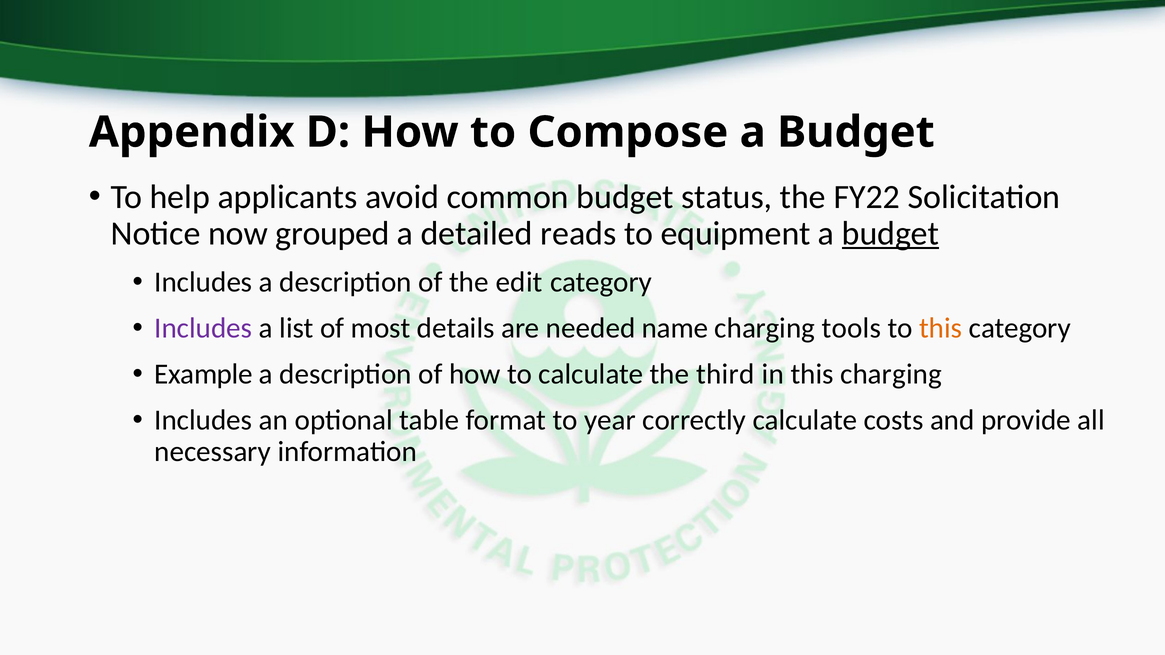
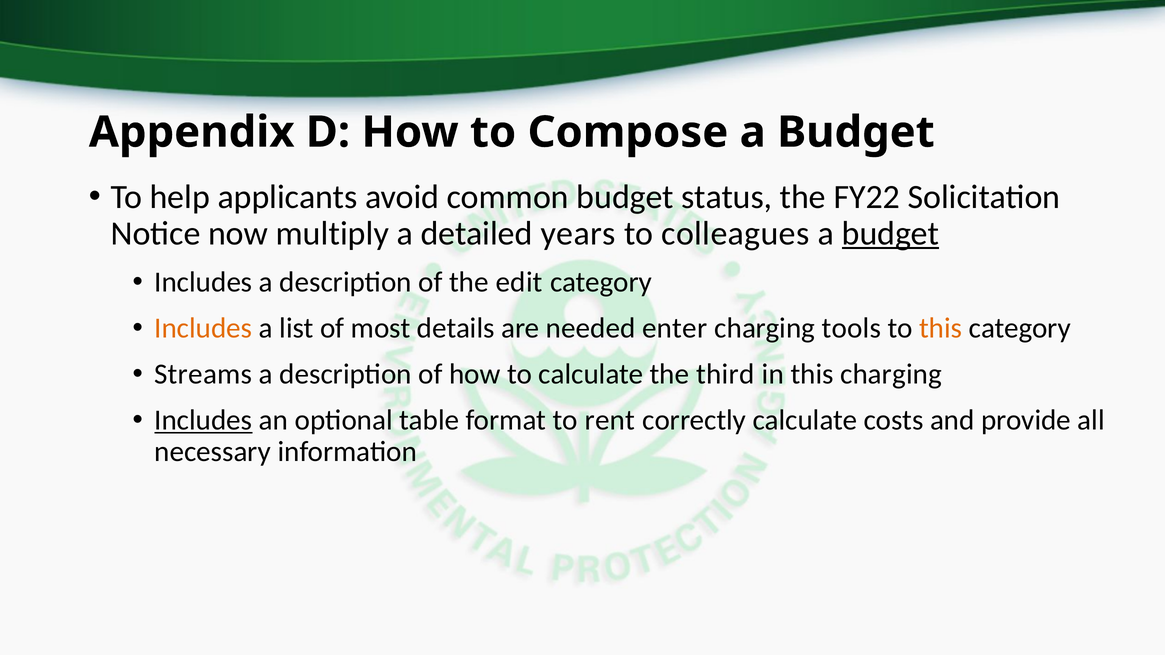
grouped: grouped -> multiply
reads: reads -> years
equipment: equipment -> colleagues
Includes at (203, 328) colour: purple -> orange
name: name -> enter
Example: Example -> Streams
Includes at (203, 420) underline: none -> present
year: year -> rent
